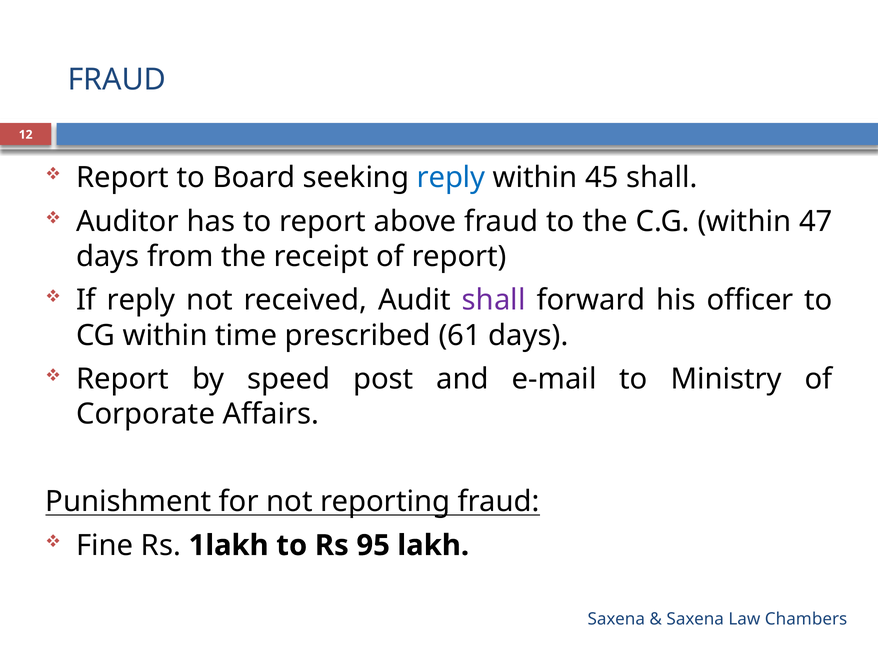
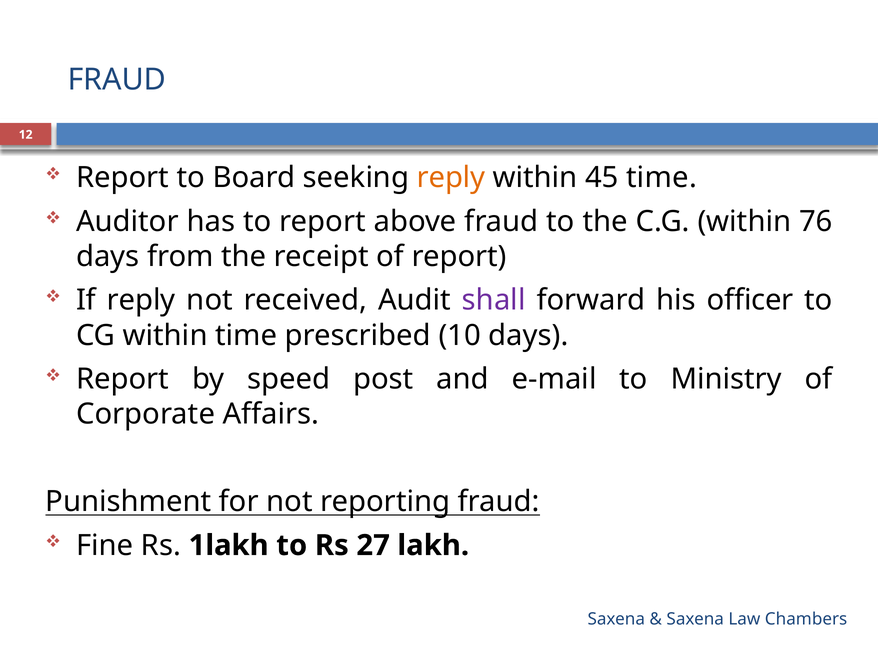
reply at (451, 178) colour: blue -> orange
45 shall: shall -> time
47: 47 -> 76
61: 61 -> 10
95: 95 -> 27
